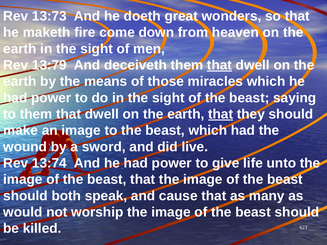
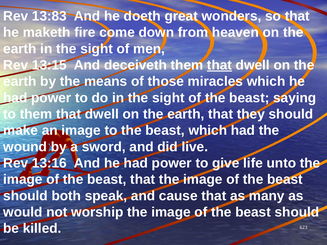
13:73: 13:73 -> 13:83
13:79: 13:79 -> 13:15
that at (221, 114) underline: present -> none
13:74: 13:74 -> 13:16
